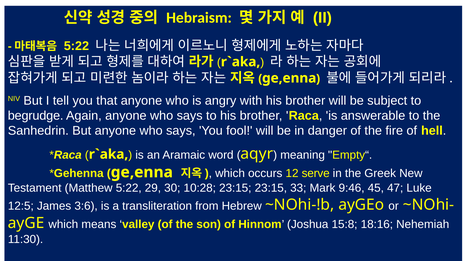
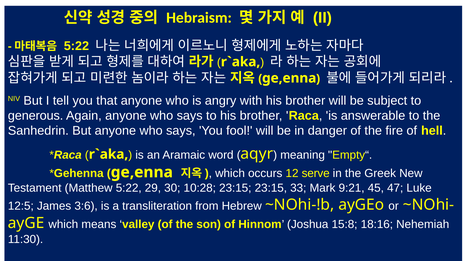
begrudge: begrudge -> generous
9:46: 9:46 -> 9:21
